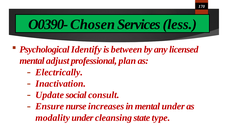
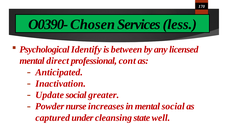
adjust: adjust -> direct
plan: plan -> cont
Electrically: Electrically -> Anticipated
consult: consult -> greater
Ensure: Ensure -> Powder
mental under: under -> social
modality: modality -> captured
type: type -> well
